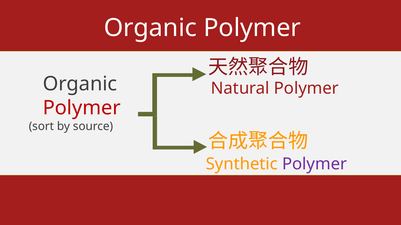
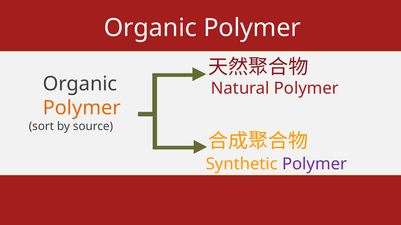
Polymer at (82, 108) colour: red -> orange
